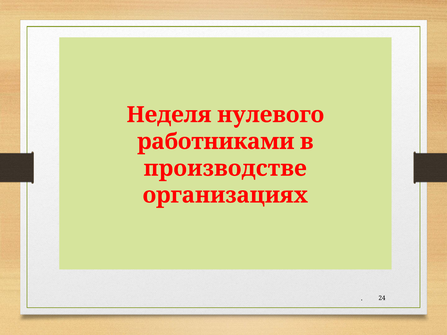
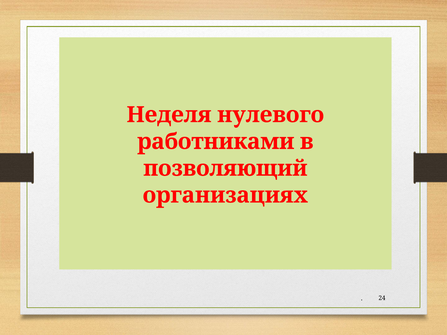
производстве: производстве -> позволяющий
